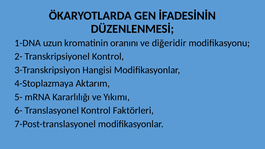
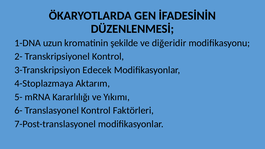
oranını: oranını -> şekilde
Hangisi: Hangisi -> Edecek
